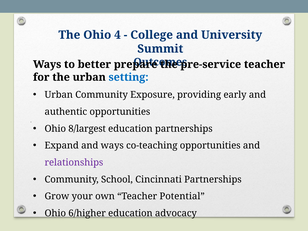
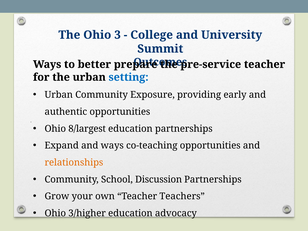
4: 4 -> 3
relationships colour: purple -> orange
Cincinnati: Cincinnati -> Discussion
Potential: Potential -> Teachers
6/higher: 6/higher -> 3/higher
